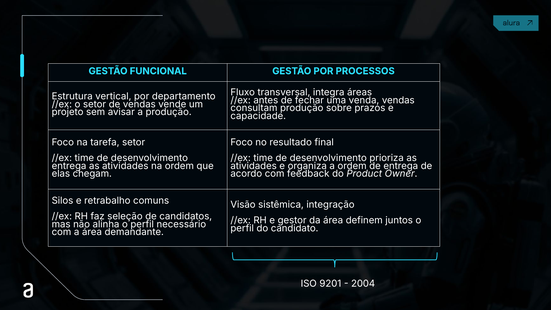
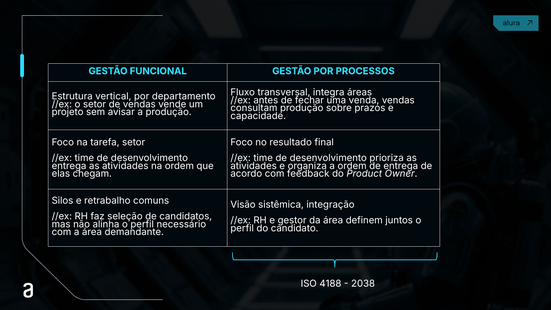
9201: 9201 -> 4188
2004: 2004 -> 2038
